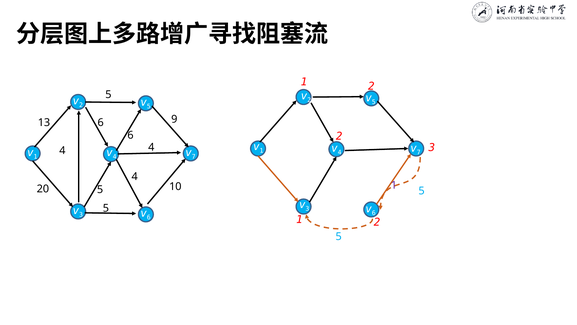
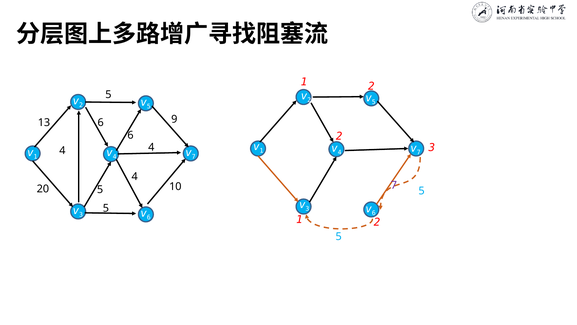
10 1: 1 -> 7
